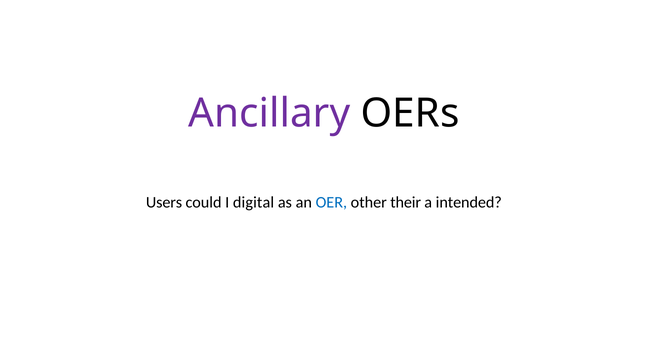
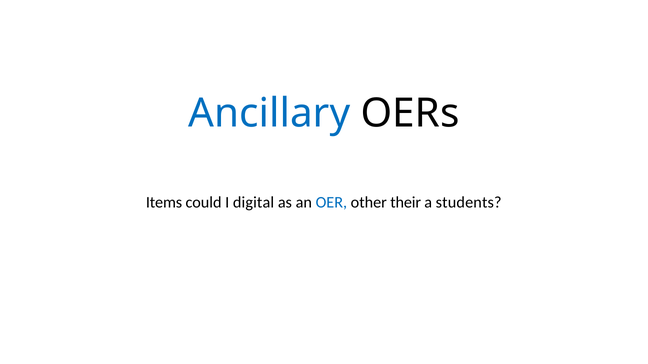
Ancillary colour: purple -> blue
Users: Users -> Items
intended: intended -> students
